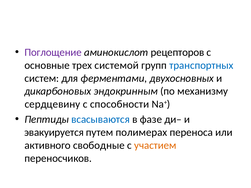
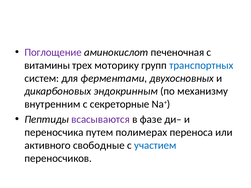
рецепторов: рецепторов -> печеночная
основные: основные -> витамины
системой: системой -> моторику
сердцевину: сердцевину -> внутренним
способности: способности -> секреторные
всасываются colour: blue -> purple
эвакуируется: эвакуируется -> переносчика
участием colour: orange -> blue
